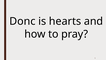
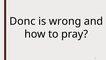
hearts: hearts -> wrong
